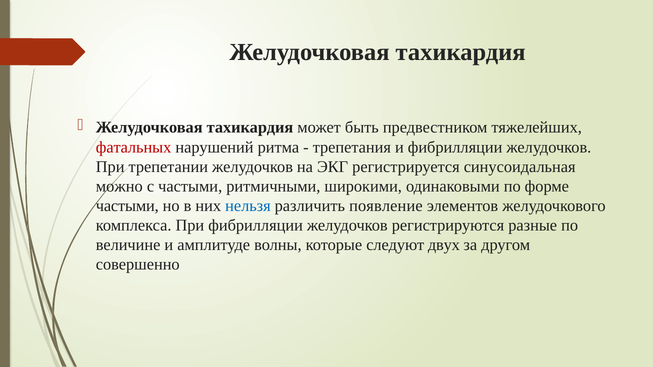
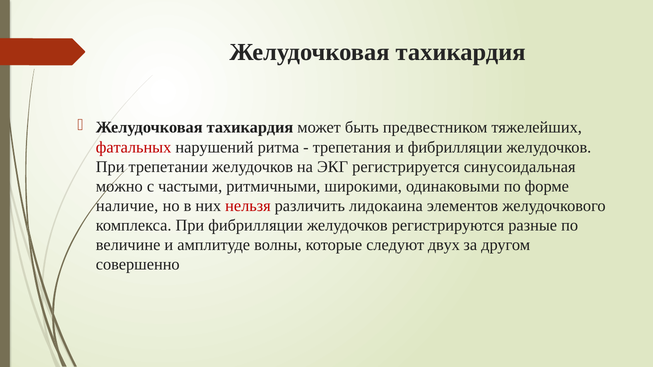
частыми at (127, 206): частыми -> наличие
нельзя colour: blue -> red
появление: появление -> лидокаина
